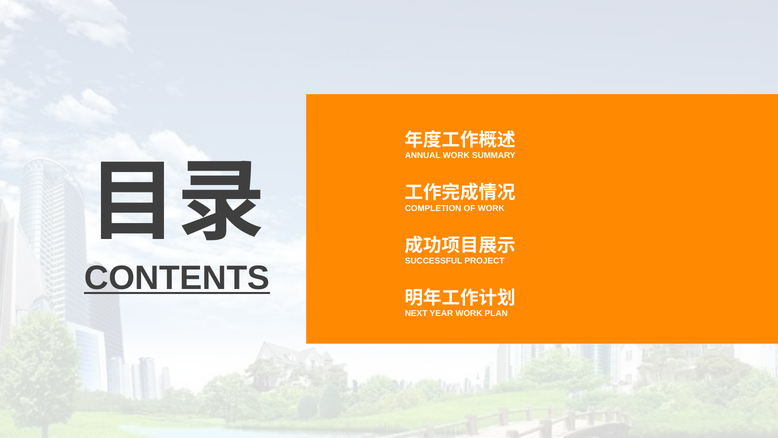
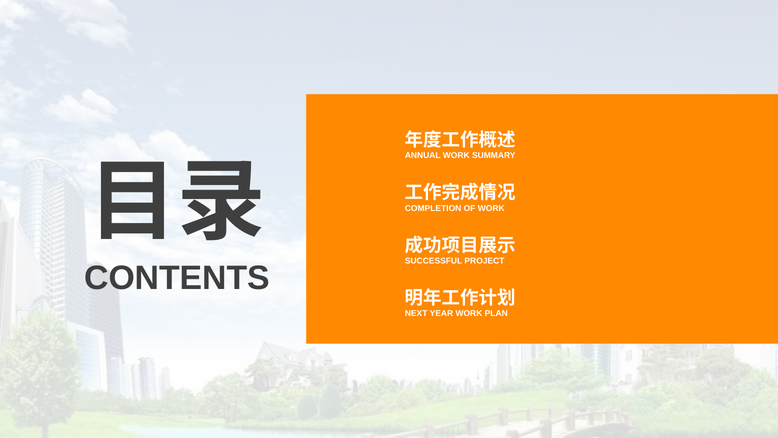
CONTENTS underline: present -> none
